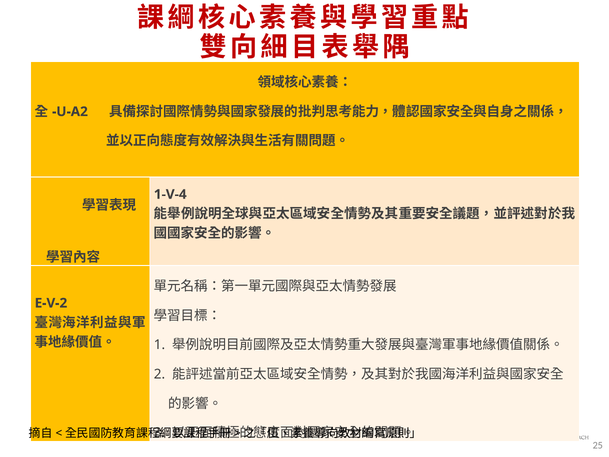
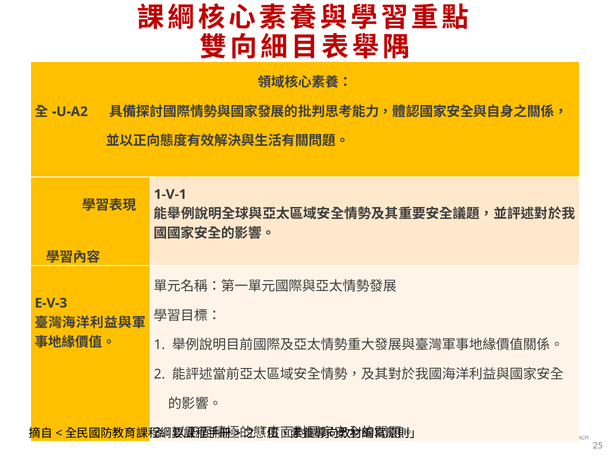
1-V-4: 1-V-4 -> 1-V-1
E-V-2: E-V-2 -> E-V-3
